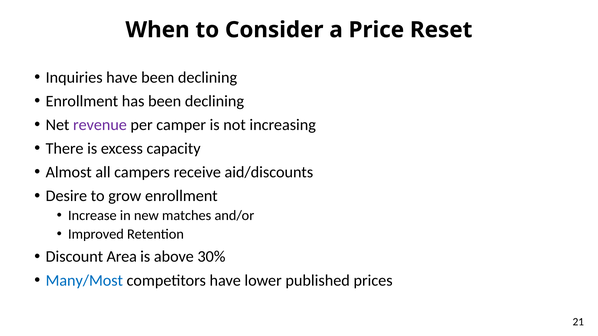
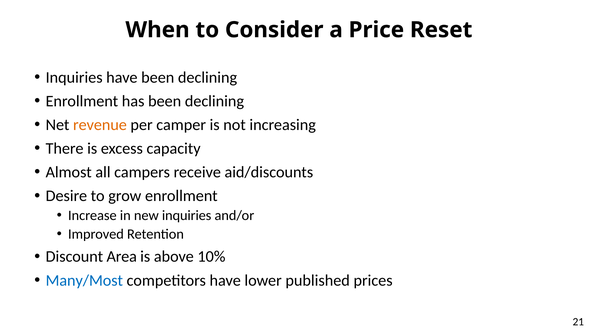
revenue colour: purple -> orange
new matches: matches -> inquiries
30%: 30% -> 10%
